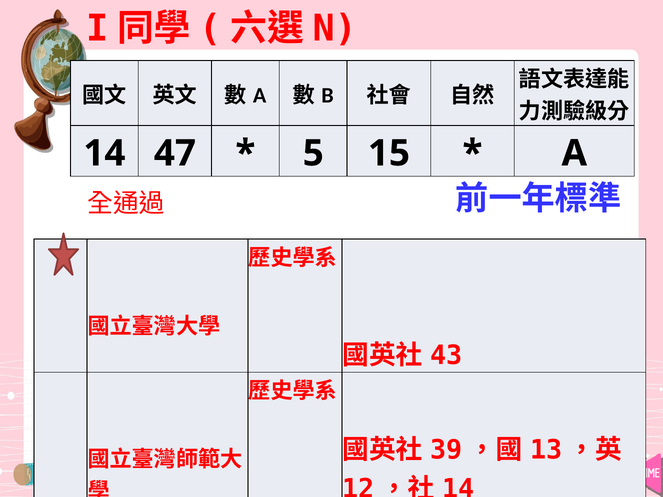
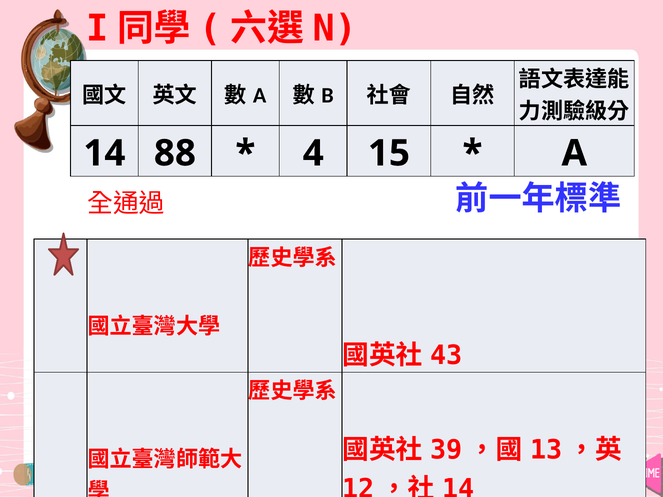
47: 47 -> 88
5: 5 -> 4
